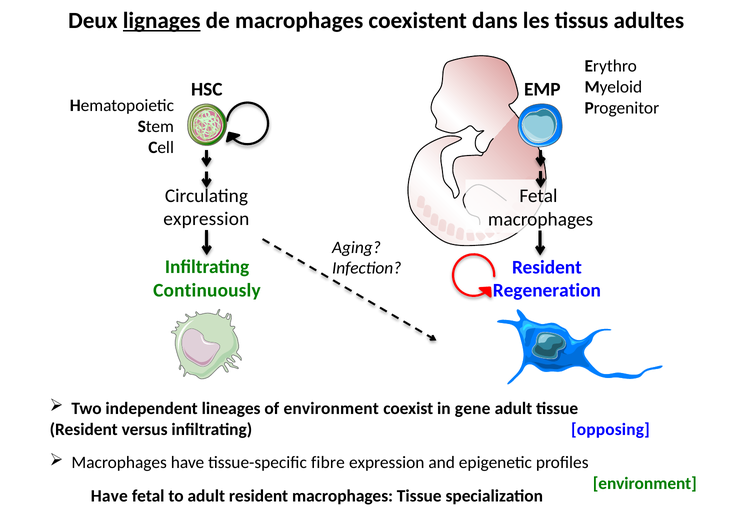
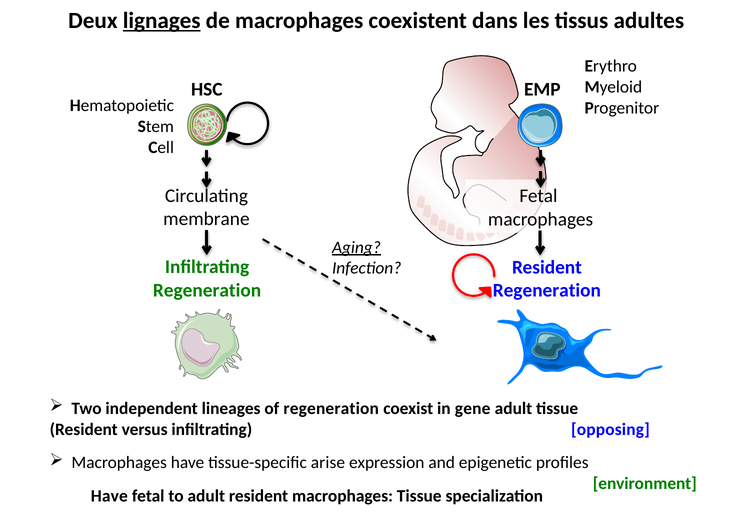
expression at (206, 219): expression -> membrane
Aging underline: none -> present
Continuously at (207, 290): Continuously -> Regeneration
of environment: environment -> regeneration
fibre: fibre -> arise
